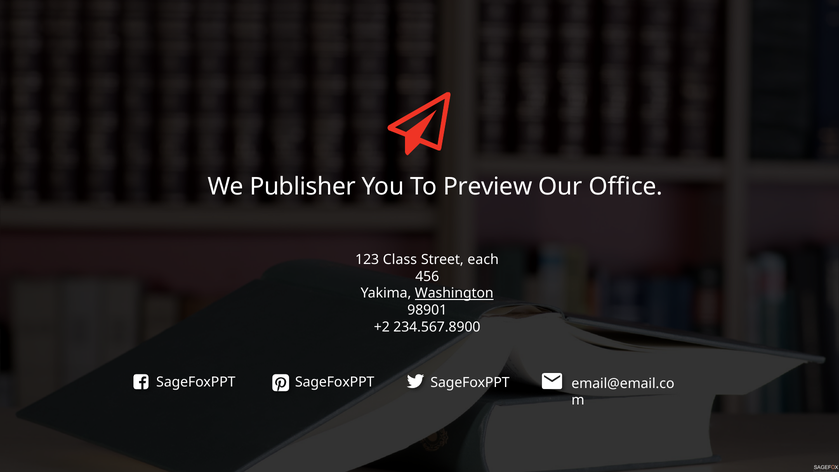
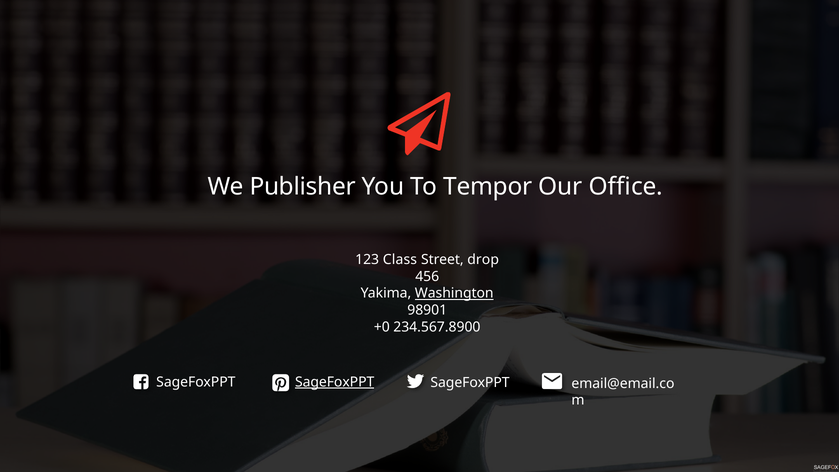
Preview: Preview -> Tempor
each: each -> drop
+2: +2 -> +0
SageFoxPPT at (335, 382) underline: none -> present
